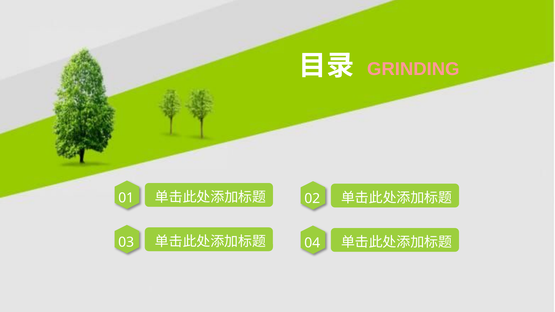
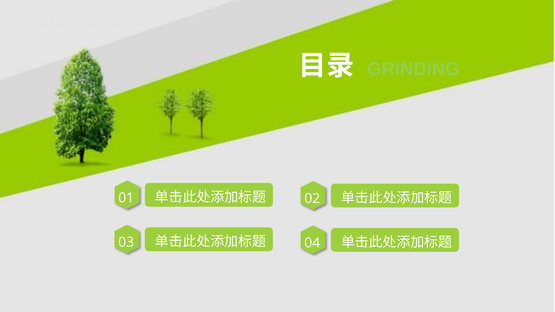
GRINDING colour: pink -> light green
